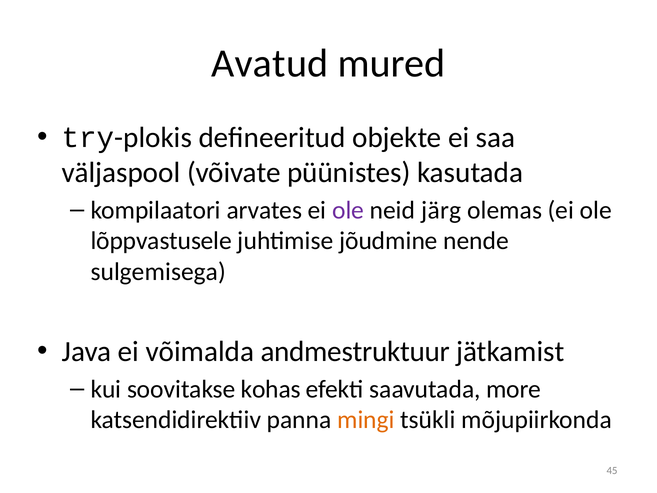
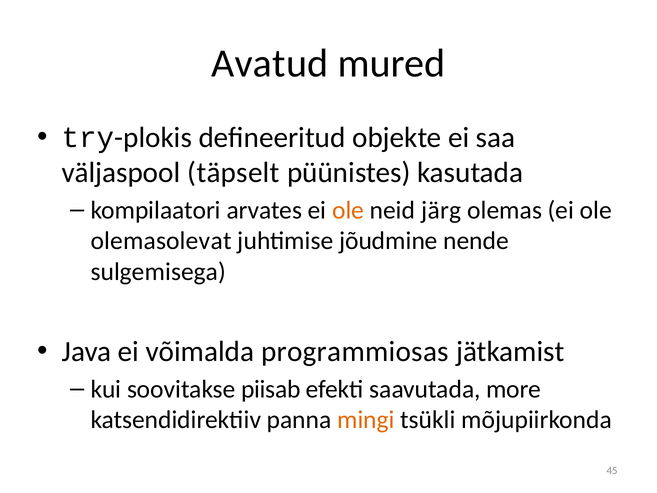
võivate: võivate -> täpselt
ole at (348, 210) colour: purple -> orange
lõppvastusele: lõppvastusele -> olemasolevat
andmestruktuur: andmestruktuur -> programmiosas
kohas: kohas -> piisab
